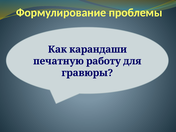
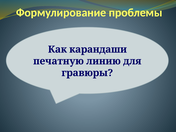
работу: работу -> линию
